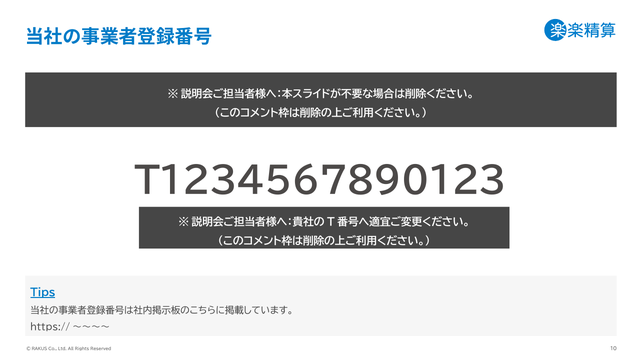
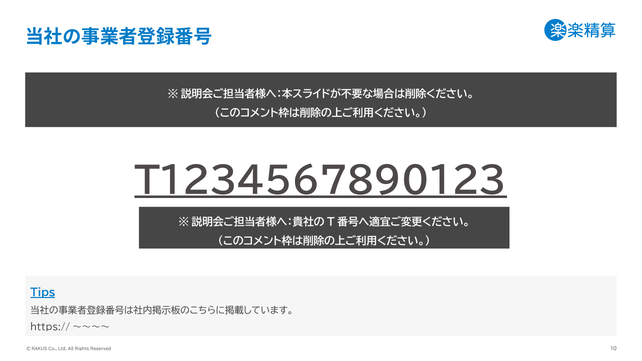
T1234567890123 underline: none -> present
